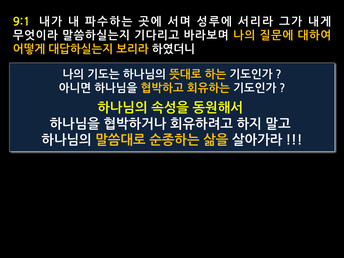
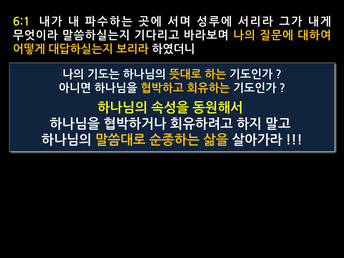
9:1: 9:1 -> 6:1
